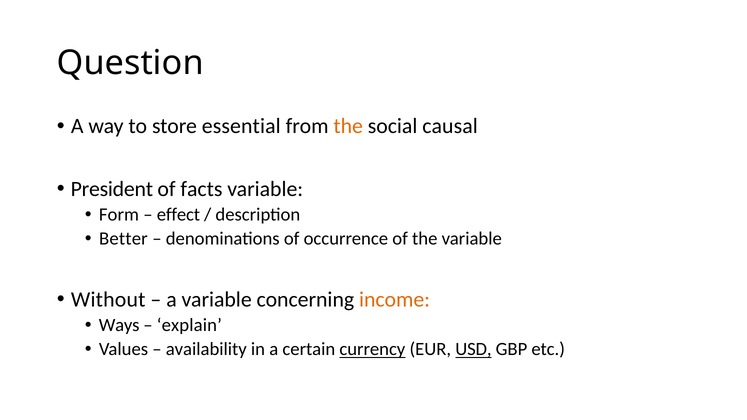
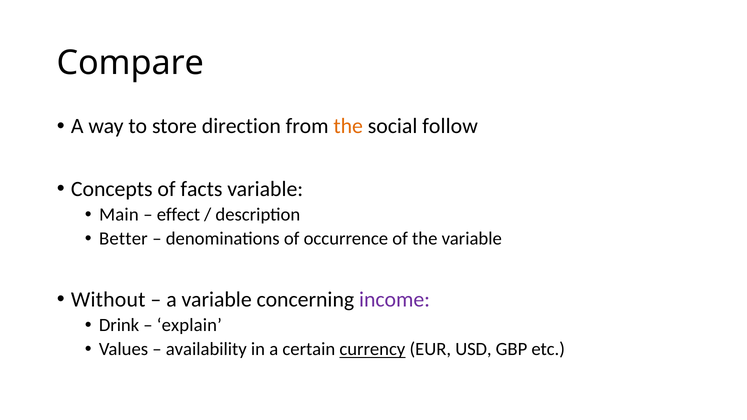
Question: Question -> Compare
essential: essential -> direction
causal: causal -> follow
President: President -> Concepts
Form: Form -> Main
income colour: orange -> purple
Ways: Ways -> Drink
USD underline: present -> none
